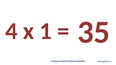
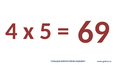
1: 1 -> 5
35: 35 -> 69
